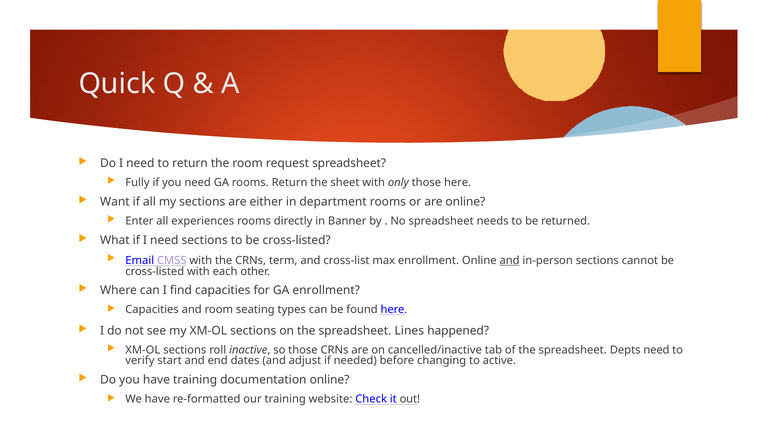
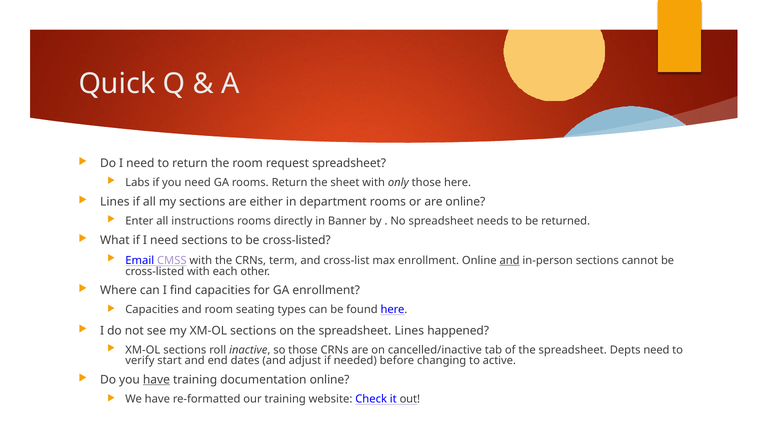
Fully: Fully -> Labs
Want at (115, 202): Want -> Lines
experiences: experiences -> instructions
have at (156, 380) underline: none -> present
